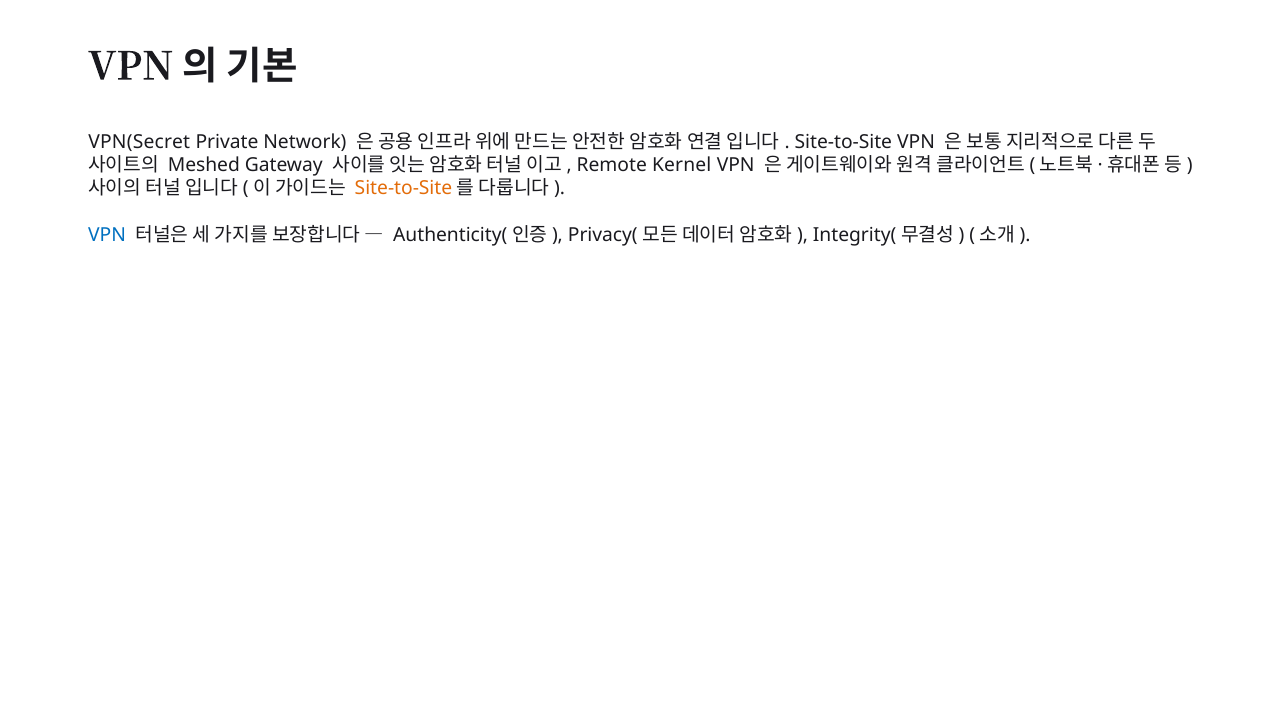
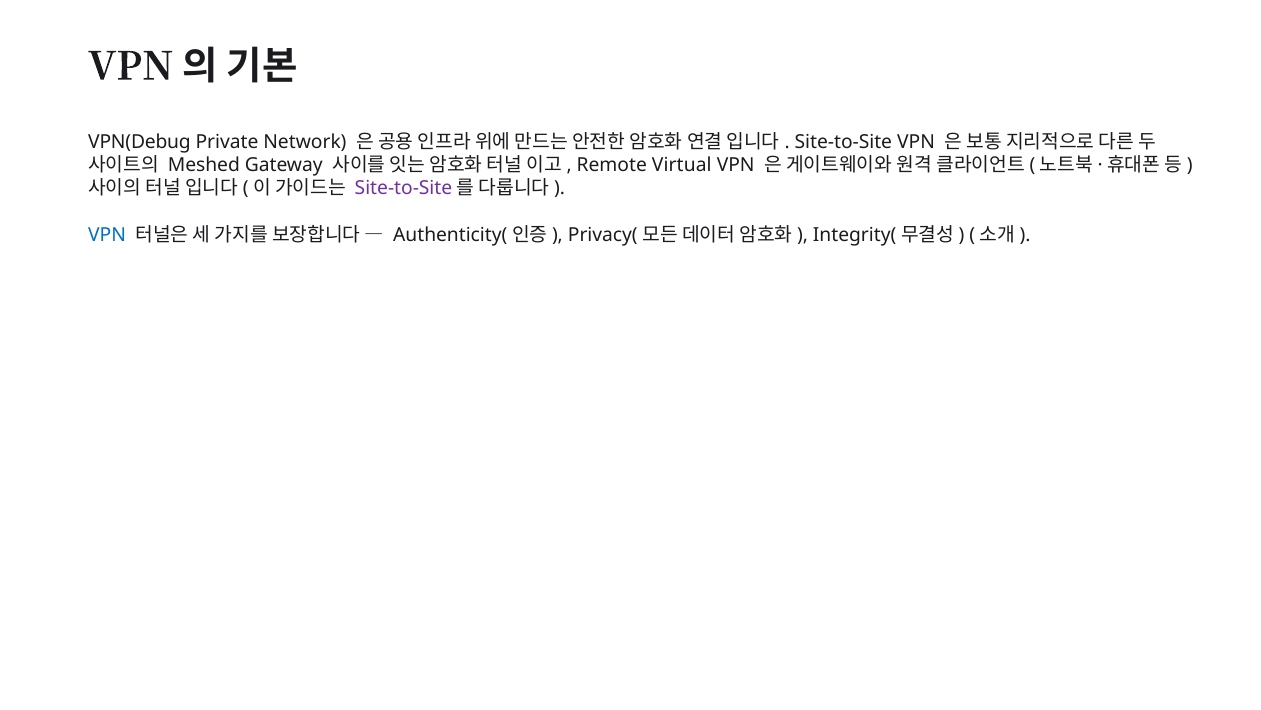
VPN(Secret: VPN(Secret -> VPN(Debug
Kernel: Kernel -> Virtual
Site-to-Site at (403, 188) colour: orange -> purple
